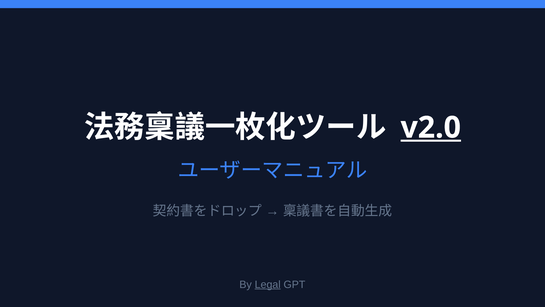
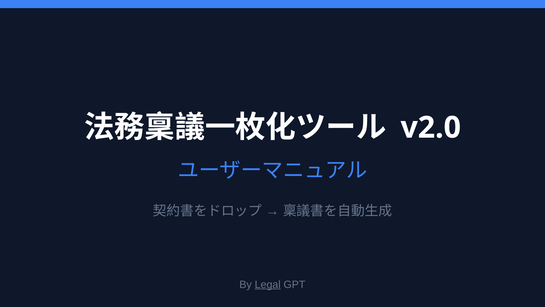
v2.0 underline: present -> none
